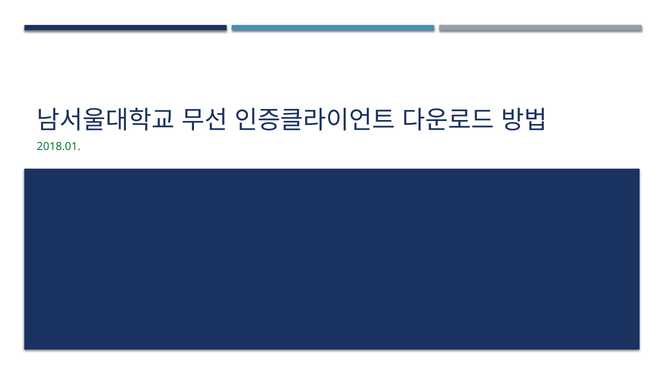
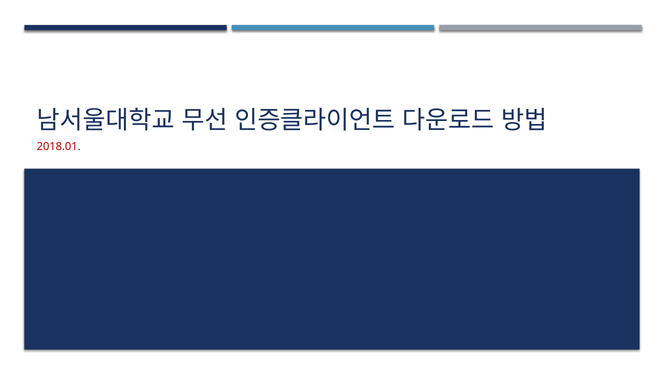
2018.01 colour: green -> red
